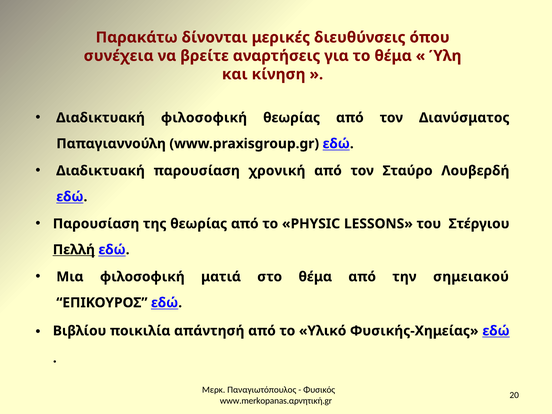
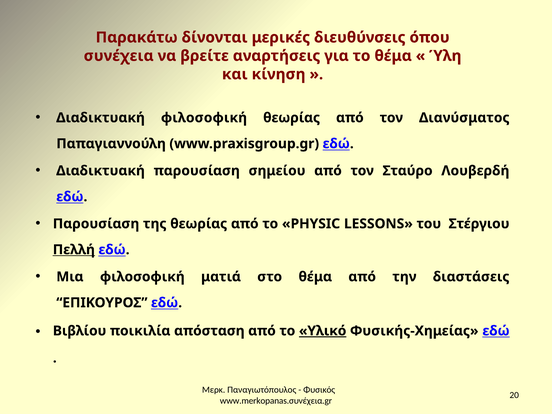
χρονική: χρονική -> σημείου
σημειακού: σημειακού -> διαστάσεις
απάντησή: απάντησή -> απόσταση
Υλικό underline: none -> present
www.merkopanas.αρνητική.gr: www.merkopanas.αρνητική.gr -> www.merkopanas.συνέχεια.gr
